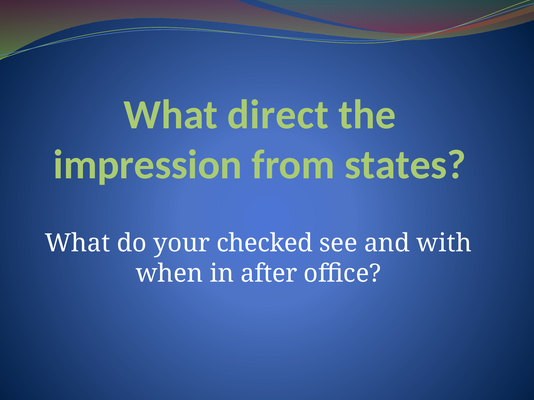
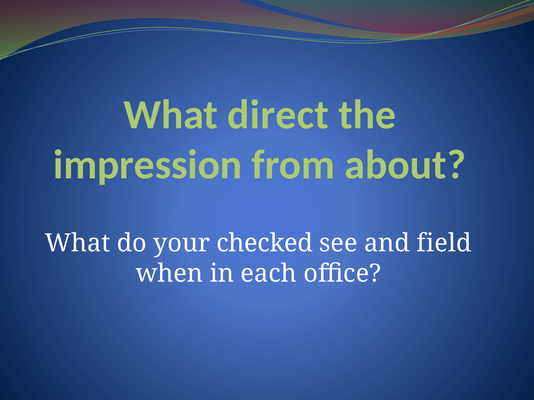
states: states -> about
with: with -> field
after: after -> each
